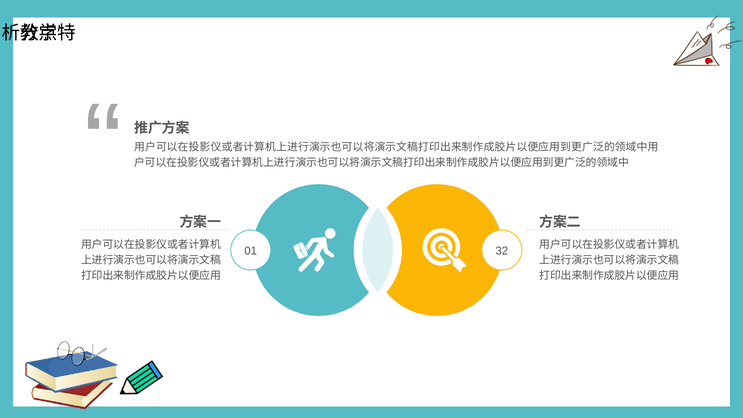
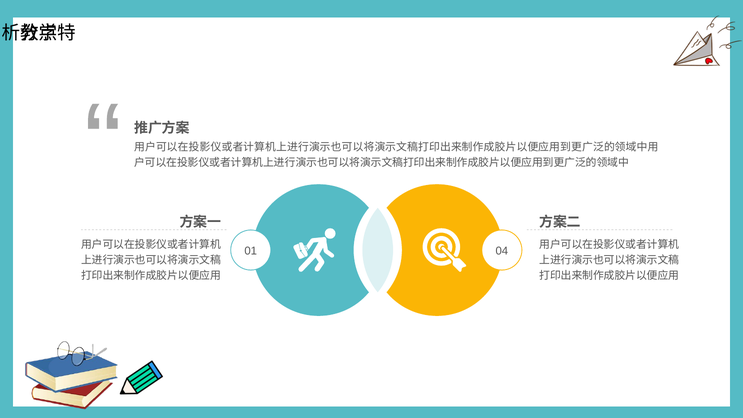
32: 32 -> 04
